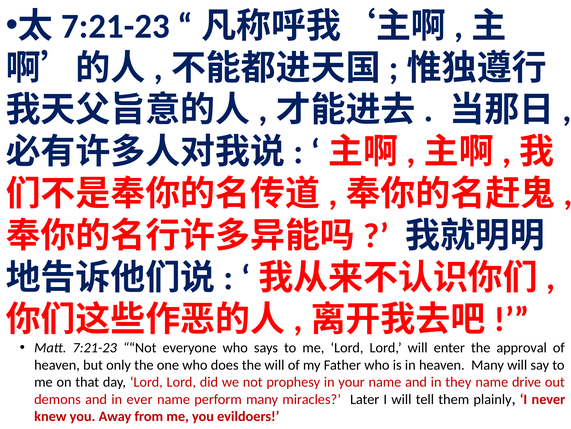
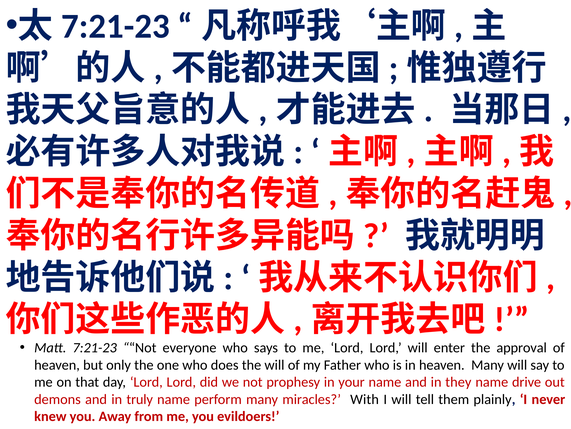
ever: ever -> truly
Later: Later -> With
